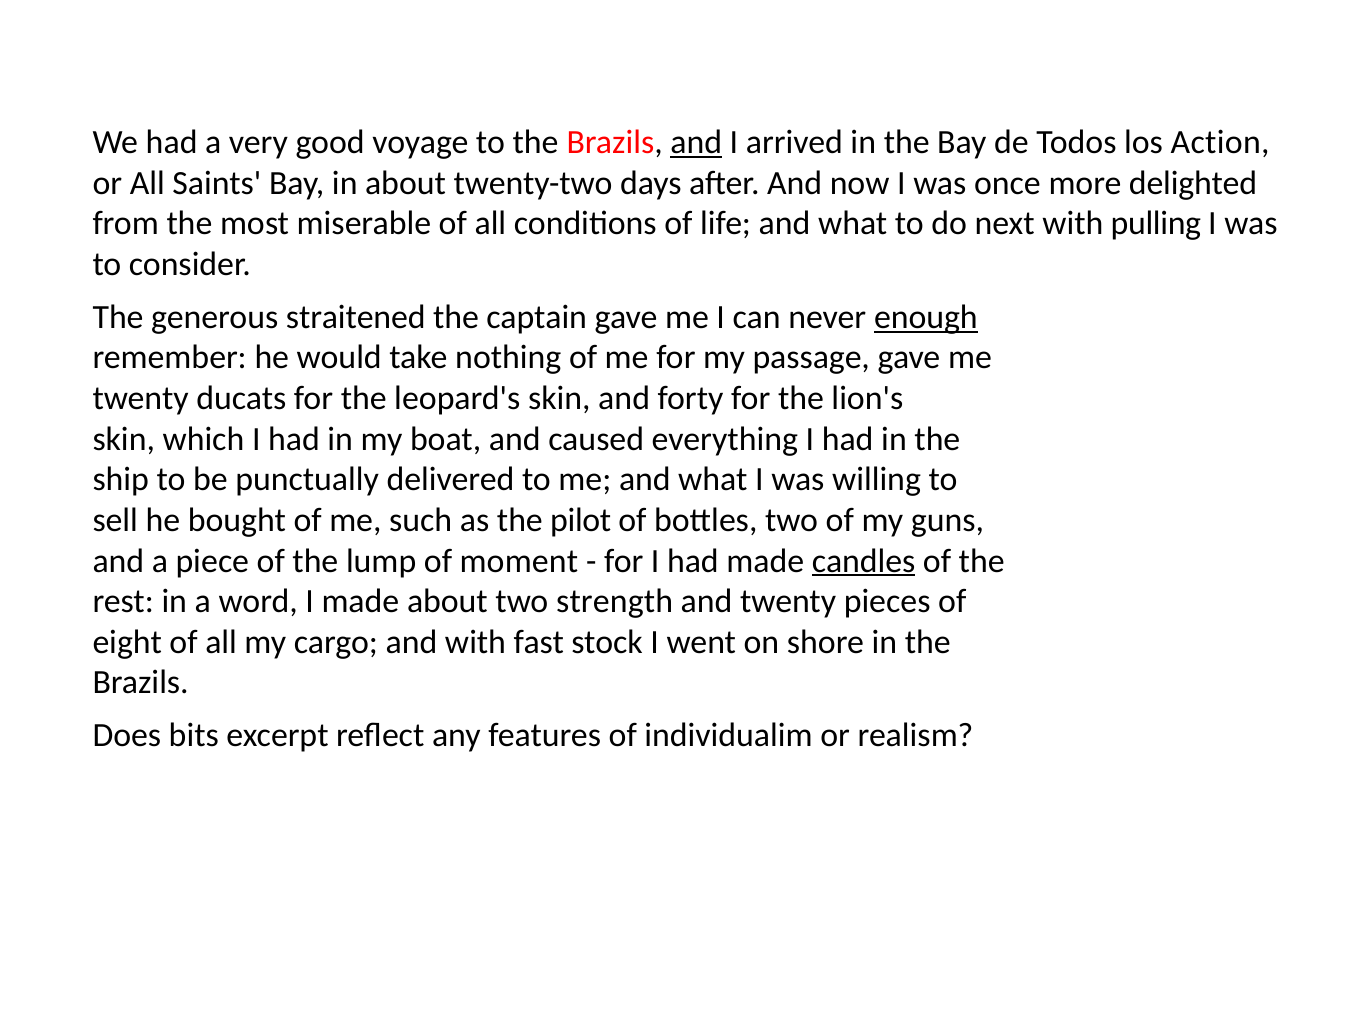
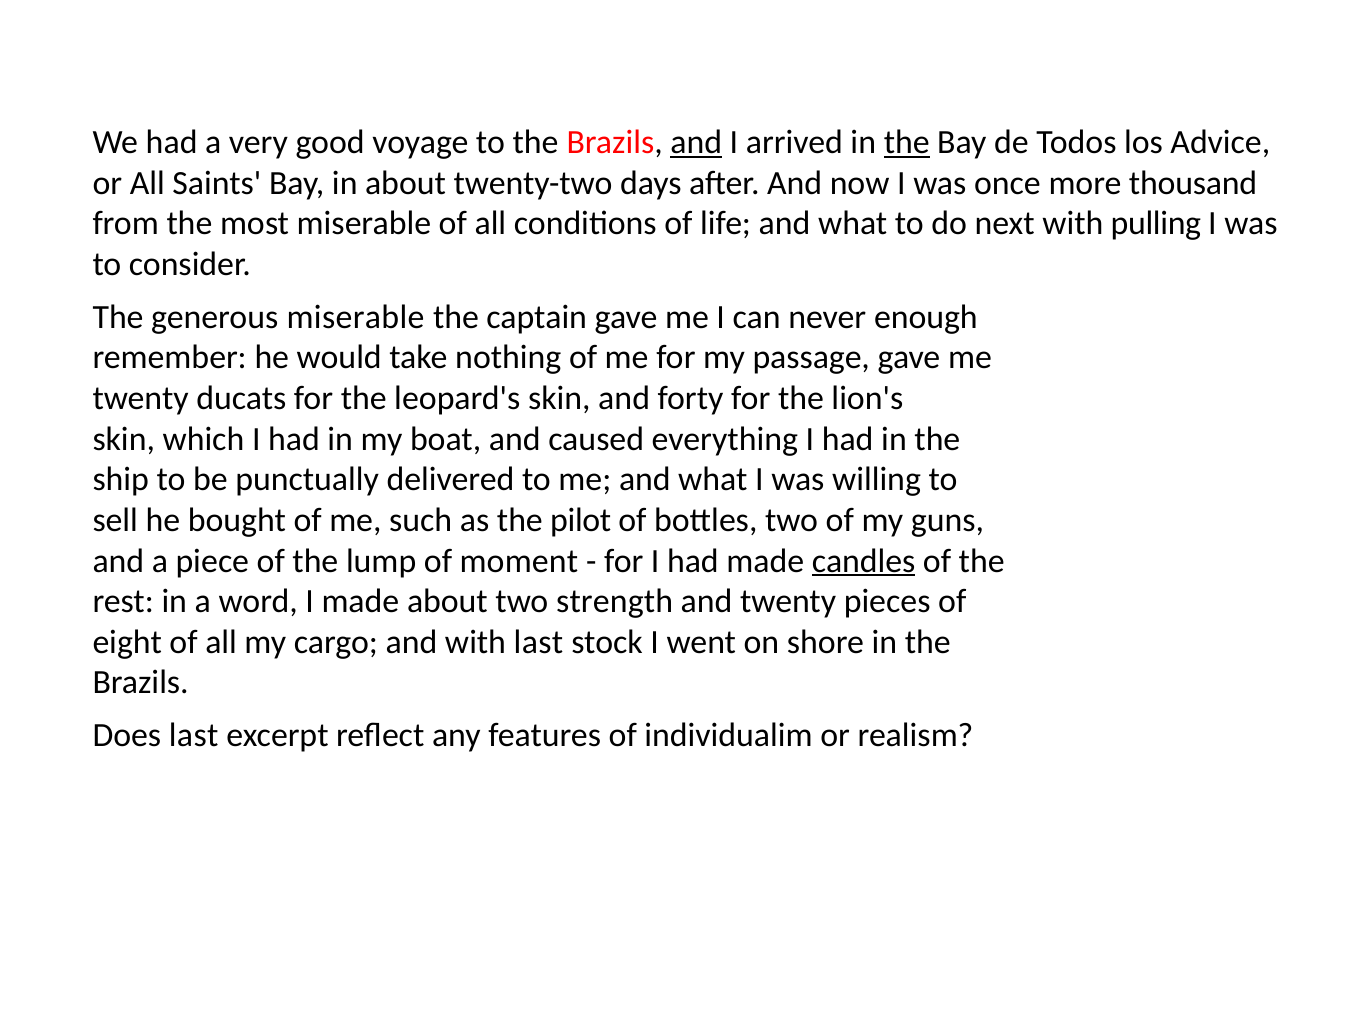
the at (907, 142) underline: none -> present
Action: Action -> Advice
delighted: delighted -> thousand
generous straitened: straitened -> miserable
enough underline: present -> none
with fast: fast -> last
Does bits: bits -> last
